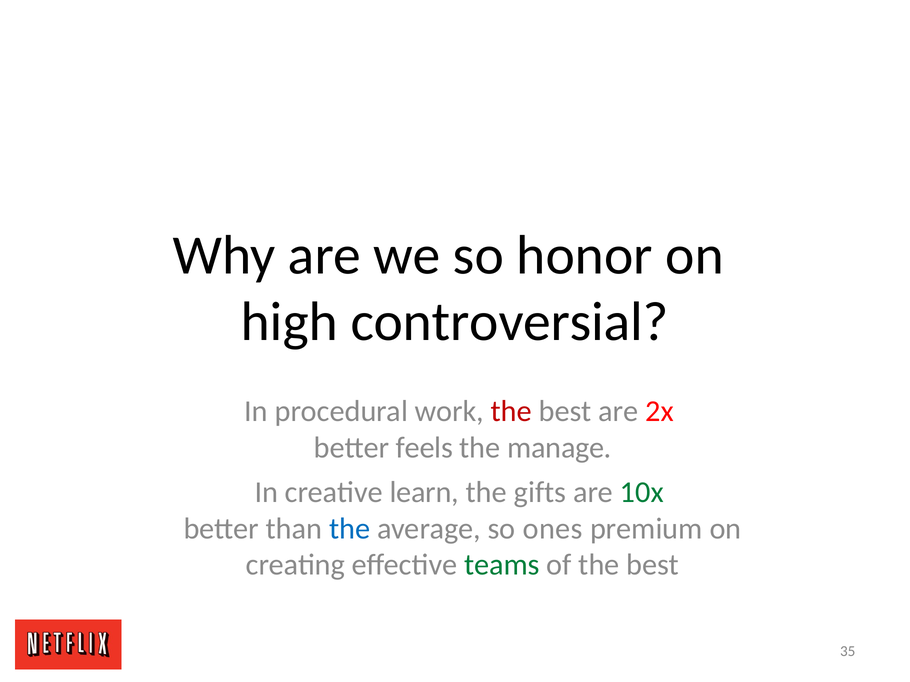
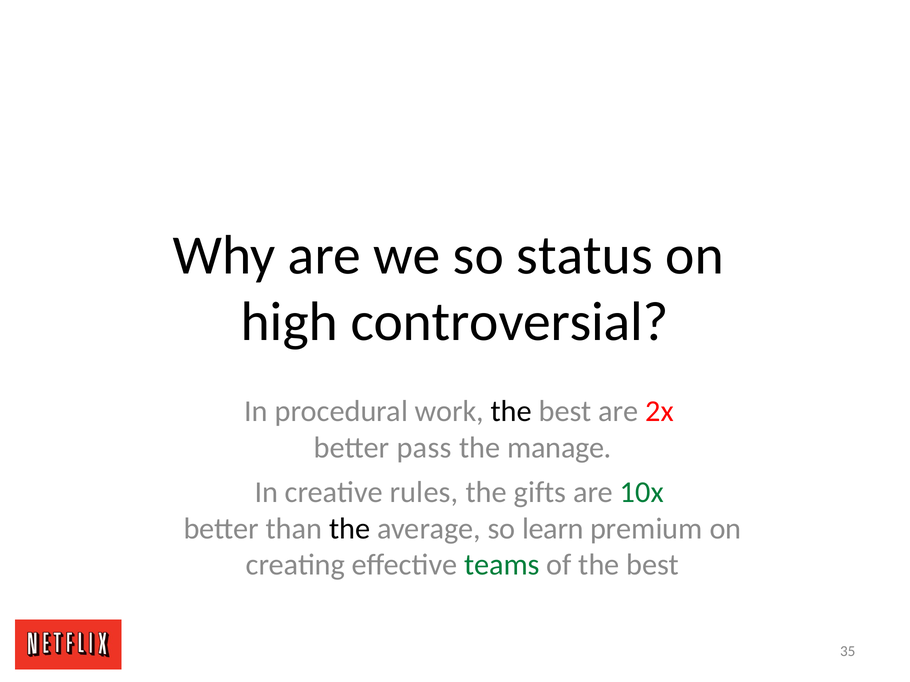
honor: honor -> status
the at (511, 412) colour: red -> black
feels: feels -> pass
learn: learn -> rules
the at (350, 529) colour: blue -> black
ones: ones -> learn
